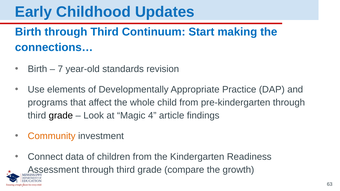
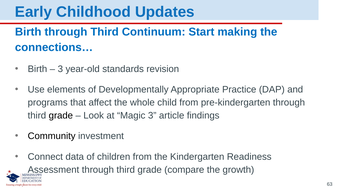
7 at (60, 69): 7 -> 3
Magic 4: 4 -> 3
Community colour: orange -> black
